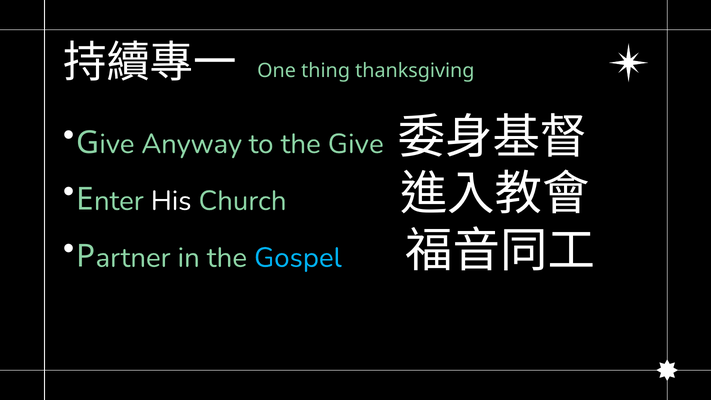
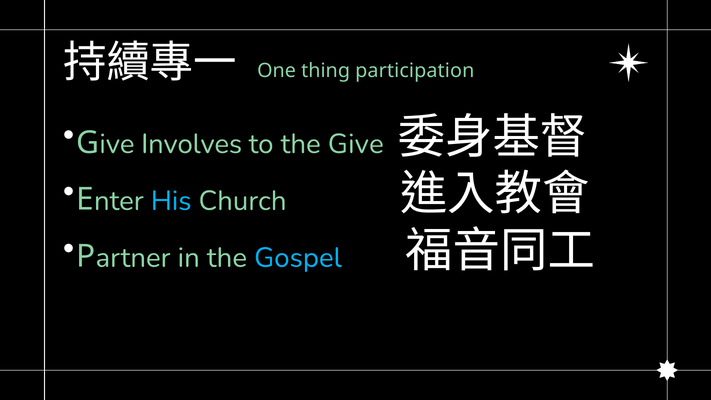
thanksgiving: thanksgiving -> participation
Anyway: Anyway -> Involves
His colour: white -> light blue
